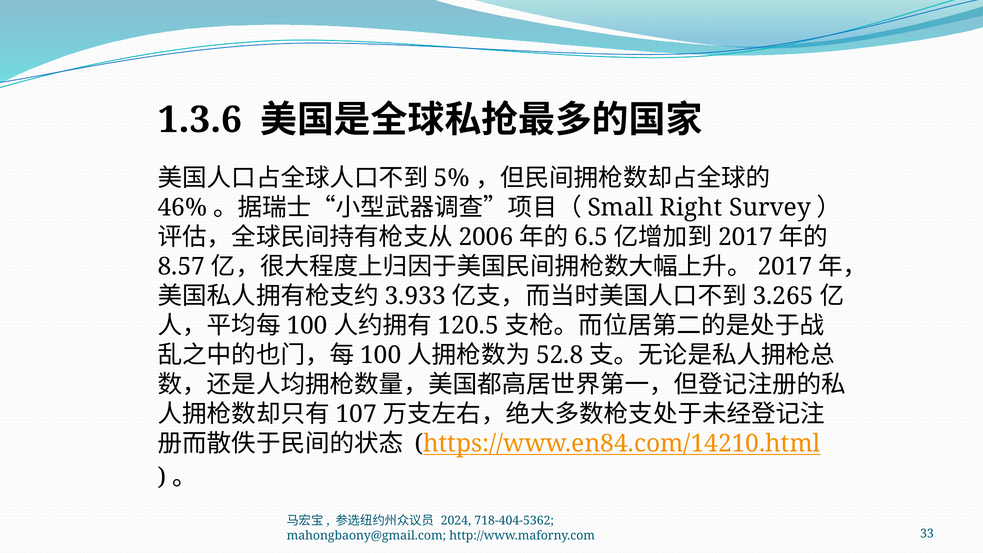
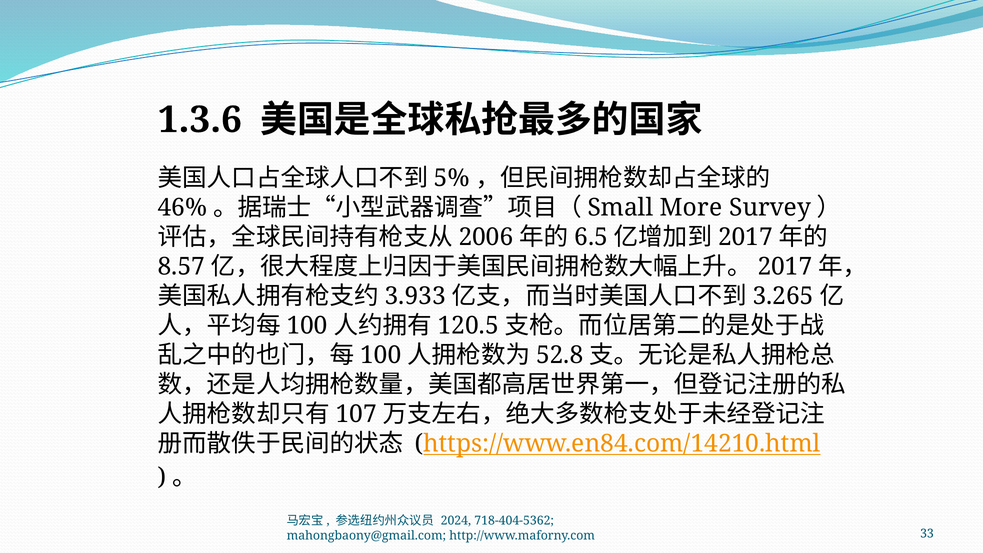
Right: Right -> More
